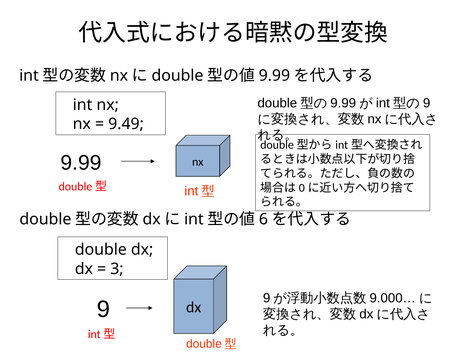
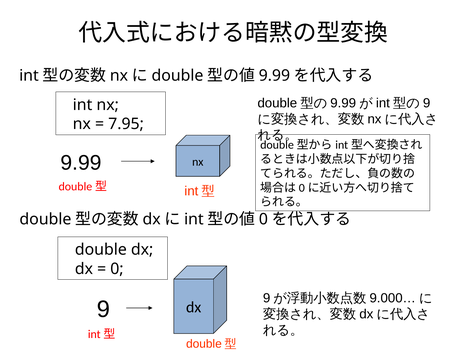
9.49: 9.49 -> 7.95
6 at (263, 219): 6 -> 0
3 at (117, 269): 3 -> 0
